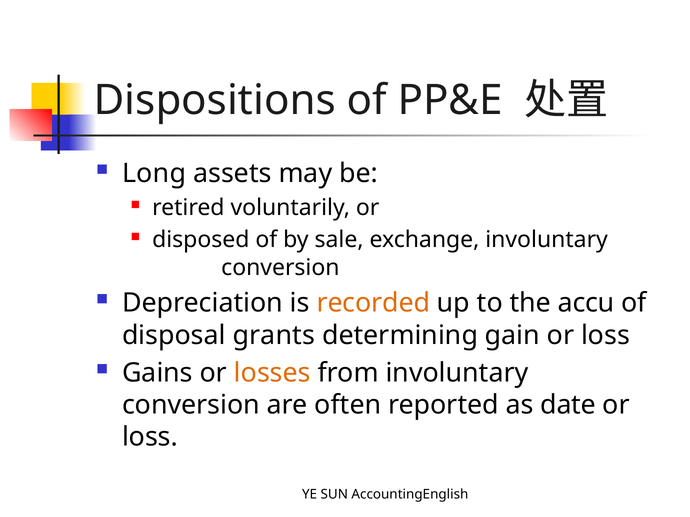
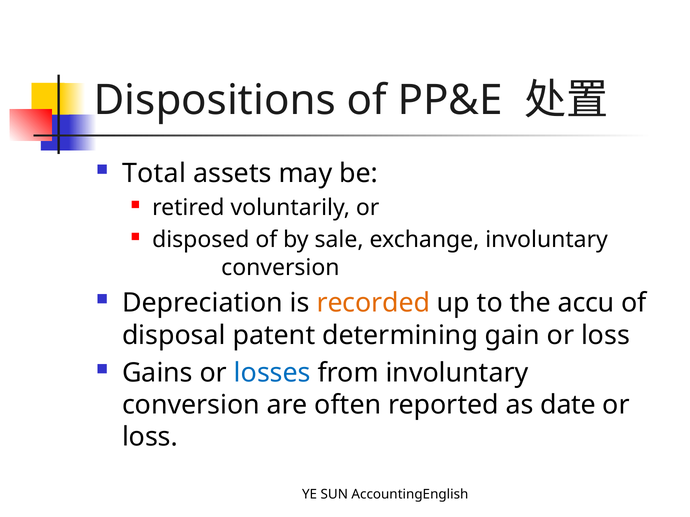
Long: Long -> Total
grants: grants -> patent
losses colour: orange -> blue
